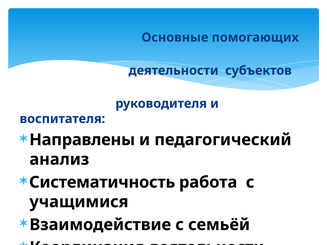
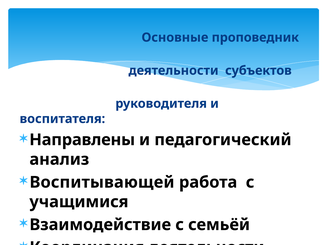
помогающих: помогающих -> проповедник
Систематичность: Систематичность -> Воспитывающей
